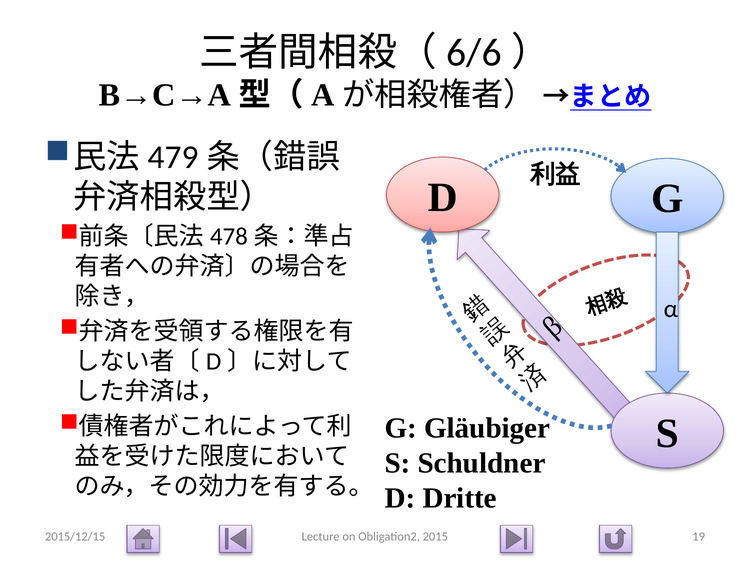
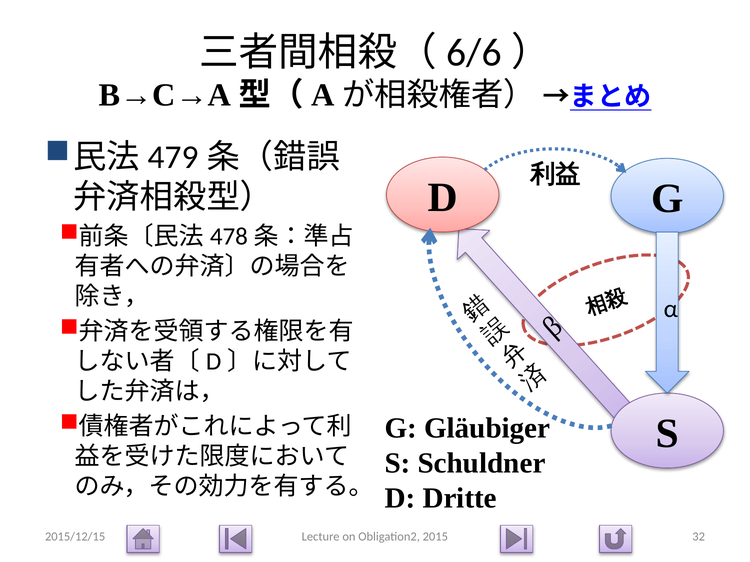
19: 19 -> 32
